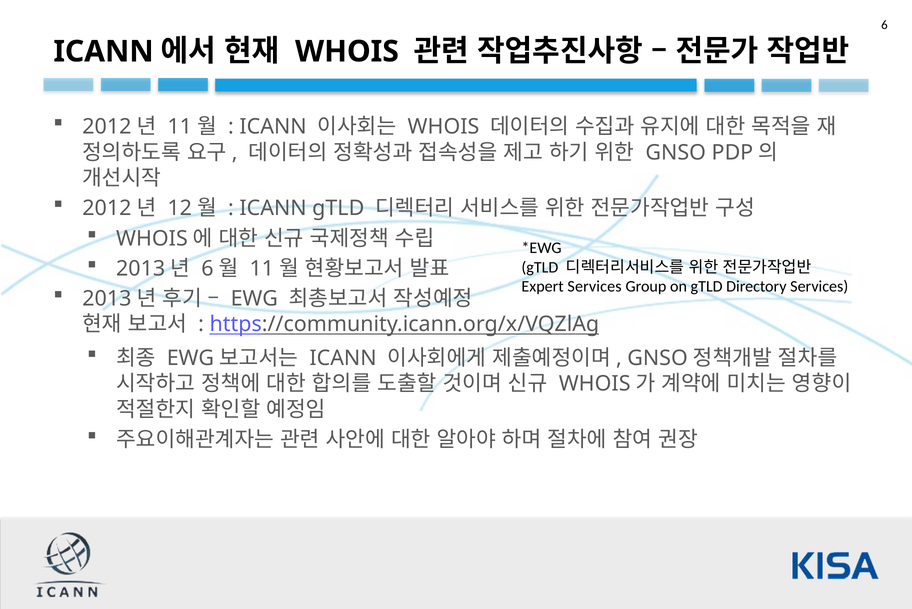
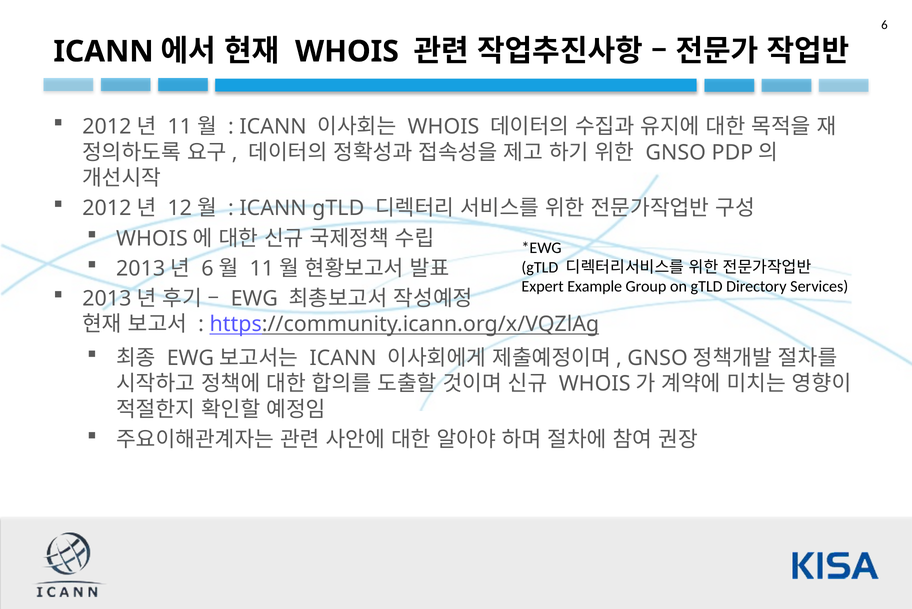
Expert Services: Services -> Example
